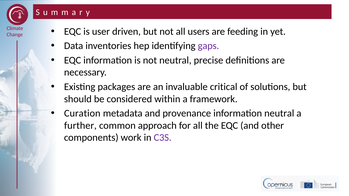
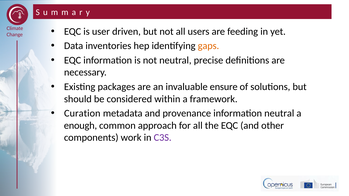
gaps colour: purple -> orange
critical: critical -> ensure
further: further -> enough
